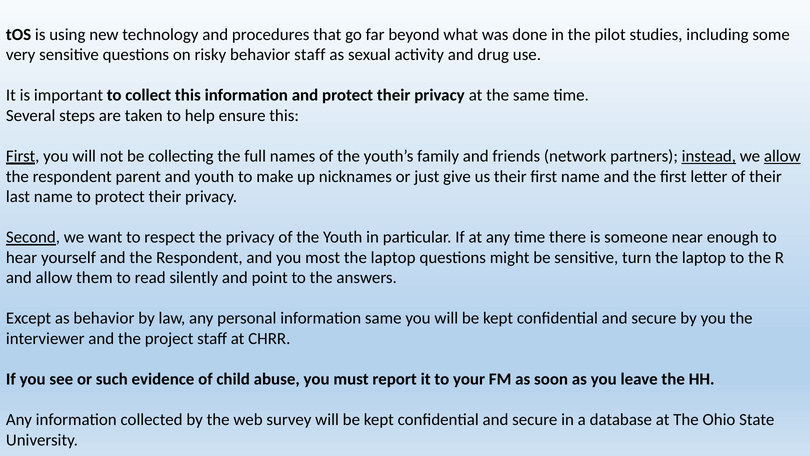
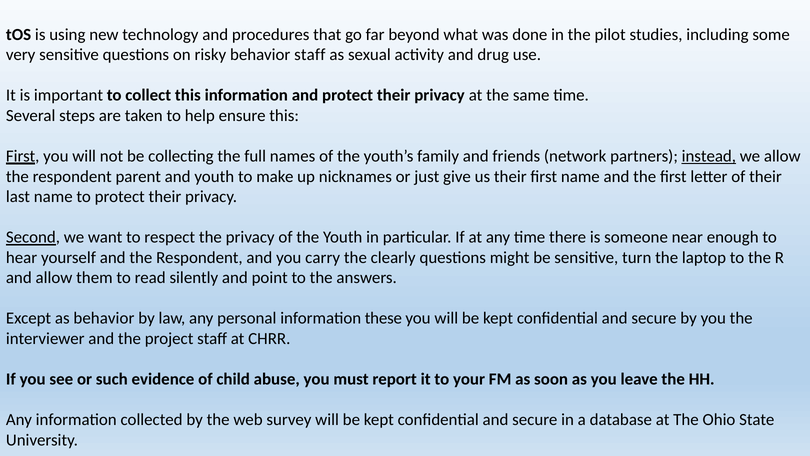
allow at (782, 156) underline: present -> none
most: most -> carry
laptop at (393, 257): laptop -> clearly
information same: same -> these
